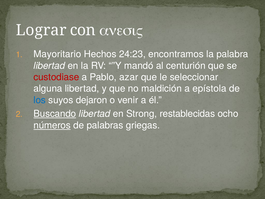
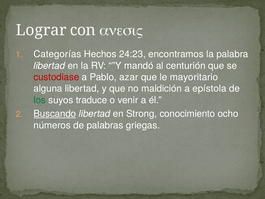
Mayoritario: Mayoritario -> Categorías
seleccionar: seleccionar -> mayoritario
los colour: blue -> green
dejaron: dejaron -> traduce
restablecidas: restablecidas -> conocimiento
números underline: present -> none
